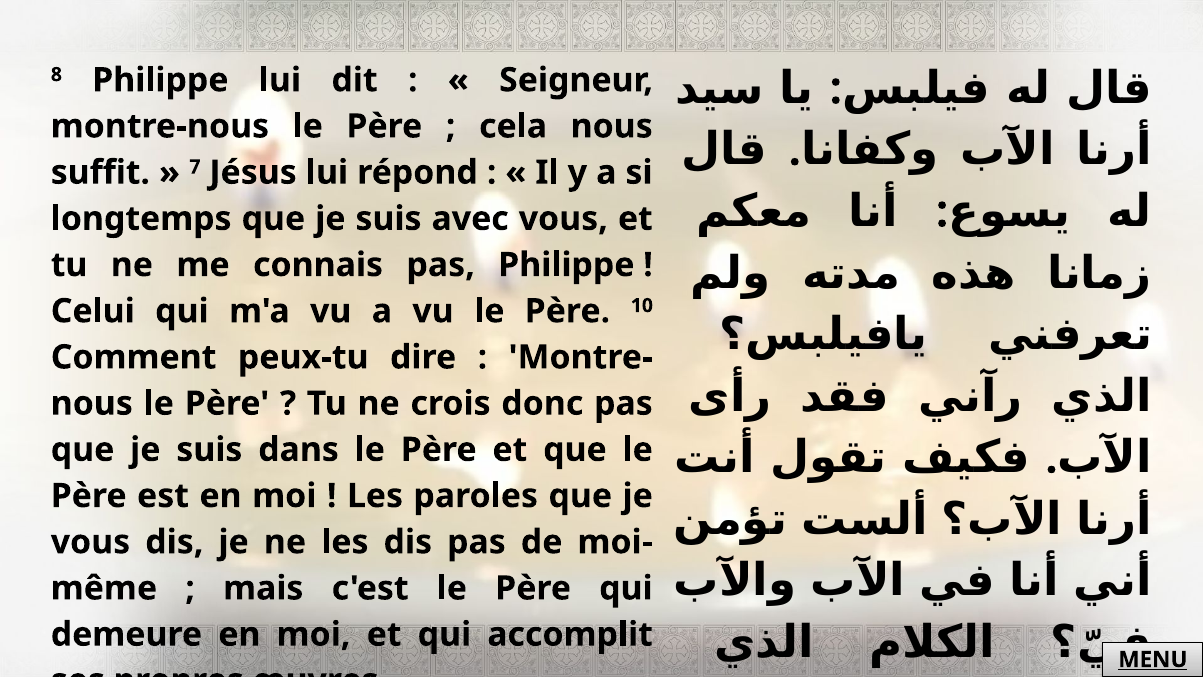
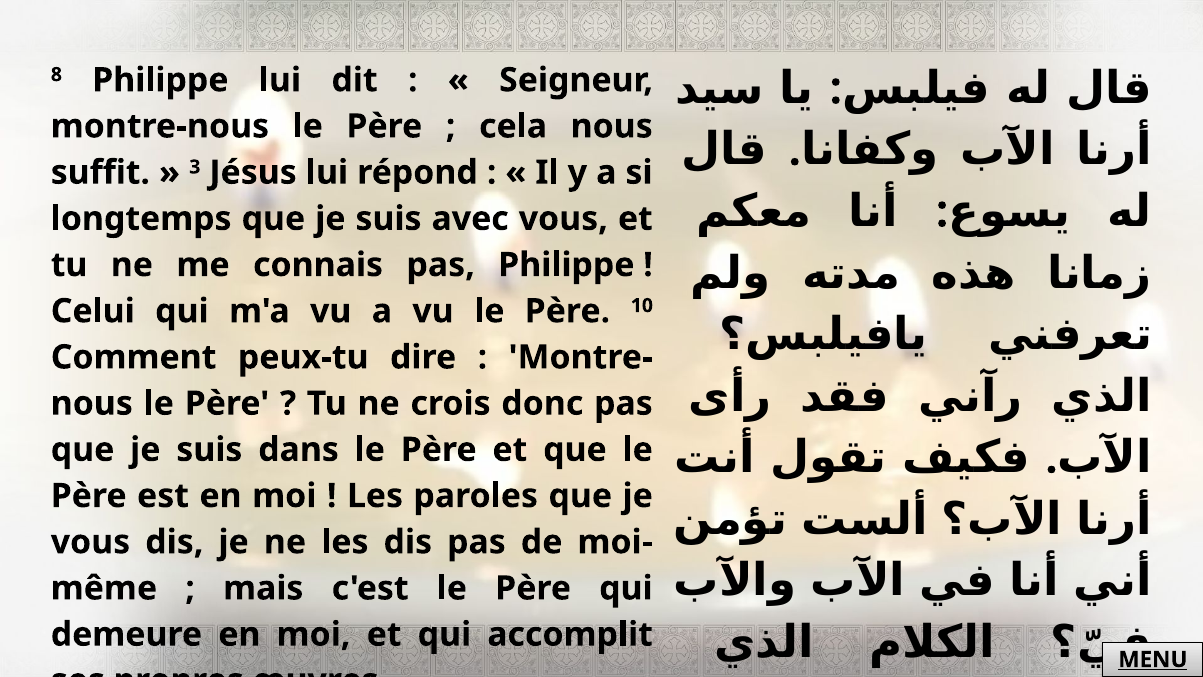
7: 7 -> 3
